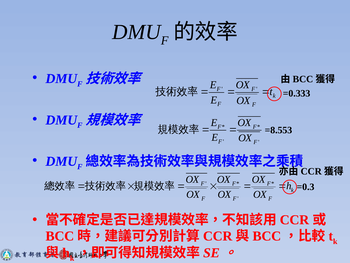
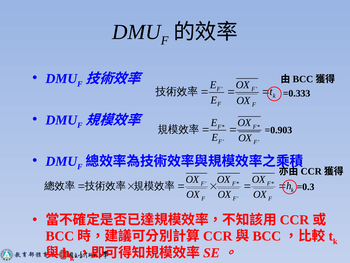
=8.553: =8.553 -> =0.903
